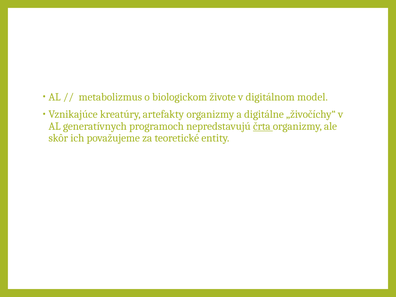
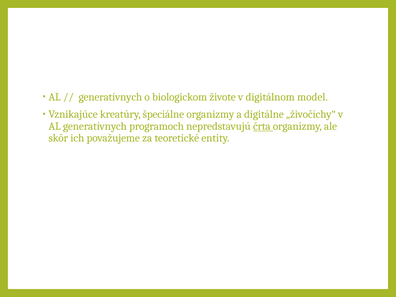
metabolizmus at (110, 97): metabolizmus -> generatívnych
artefakty: artefakty -> špeciálne
